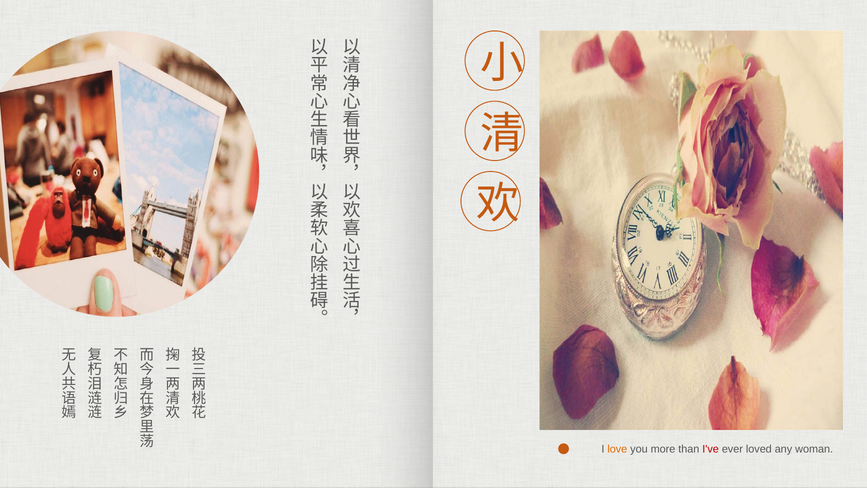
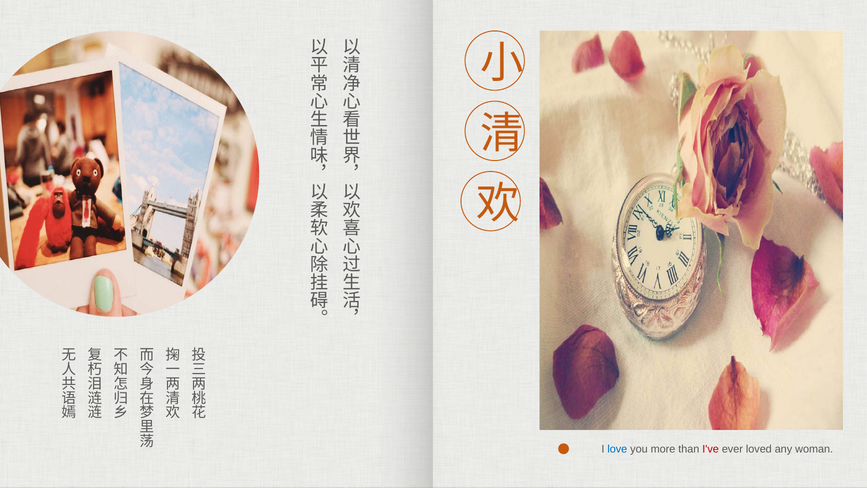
love colour: orange -> blue
